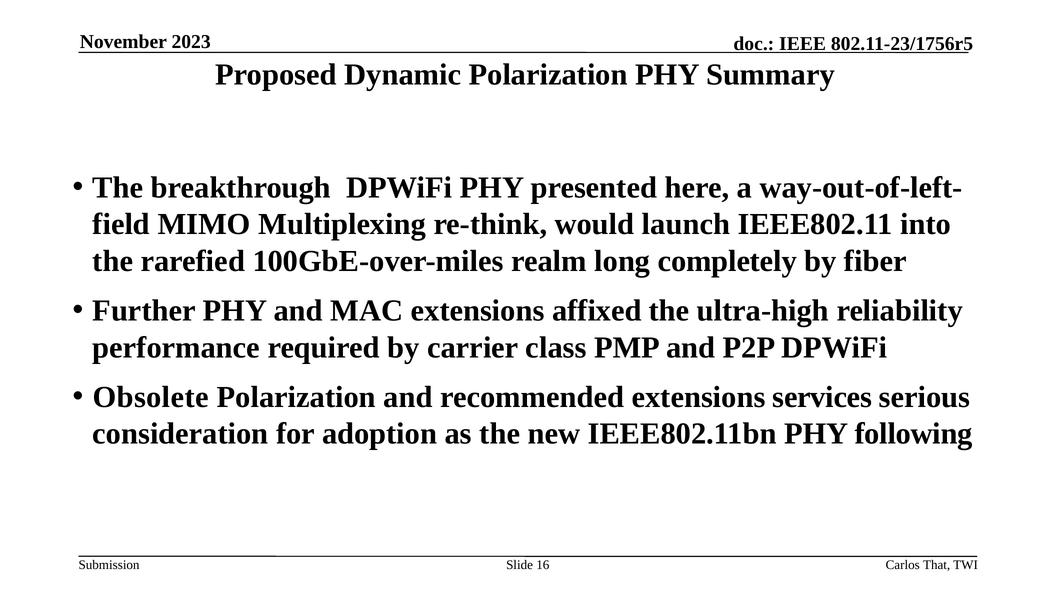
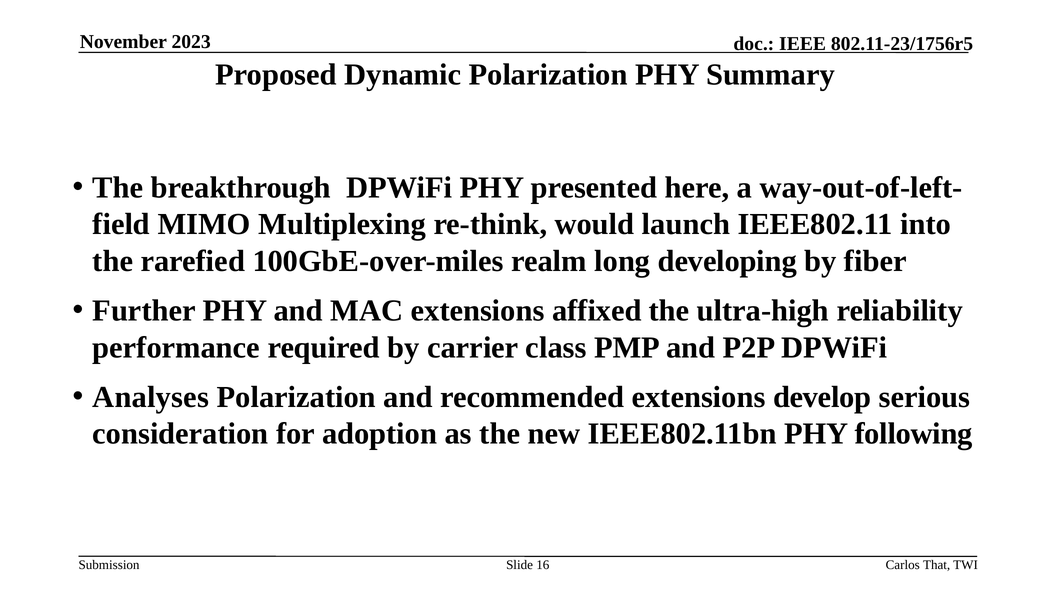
completely: completely -> developing
Obsolete: Obsolete -> Analyses
services: services -> develop
